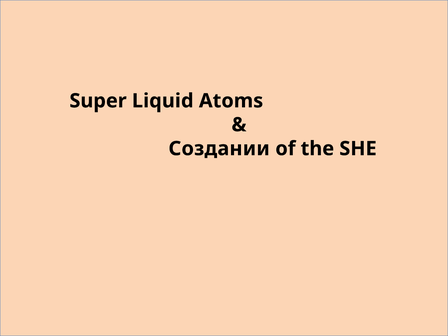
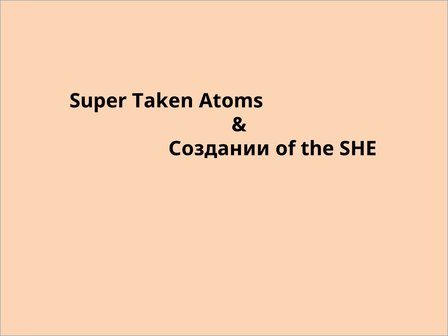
Liquid: Liquid -> Taken
